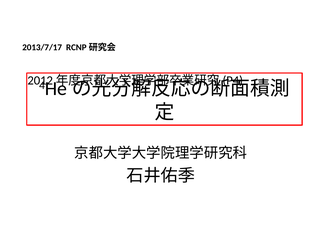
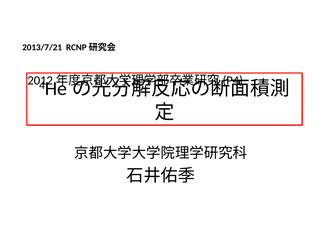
2013/7/17: 2013/7/17 -> 2013/7/21
